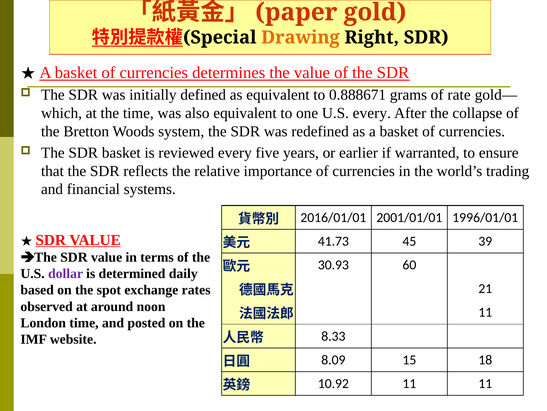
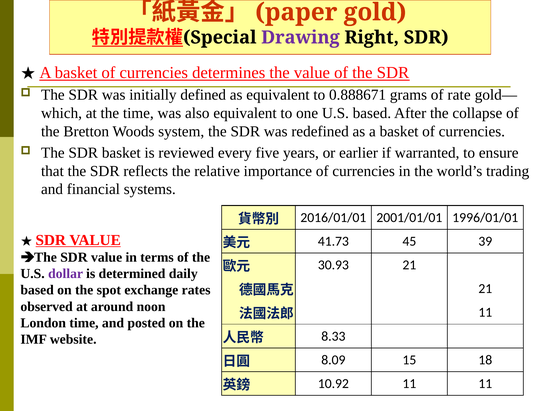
Drawing colour: orange -> purple
U.S every: every -> based
30.93 60: 60 -> 21
